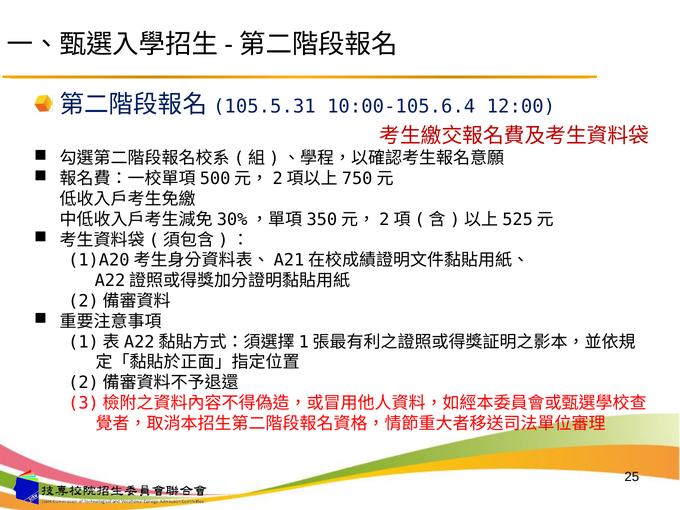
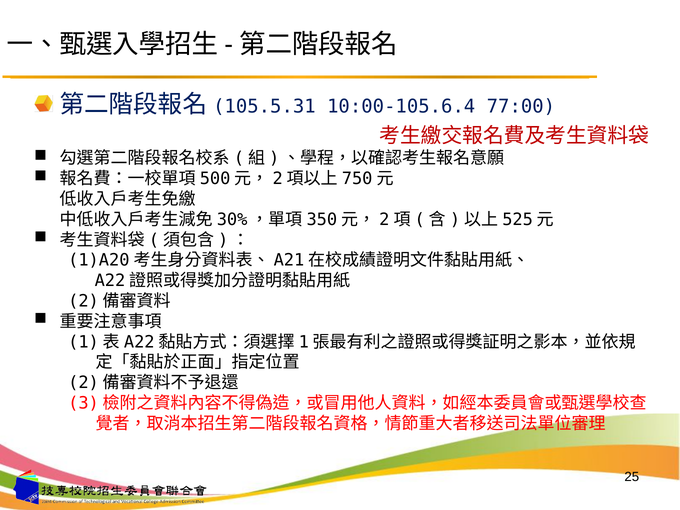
12:00: 12:00 -> 77:00
